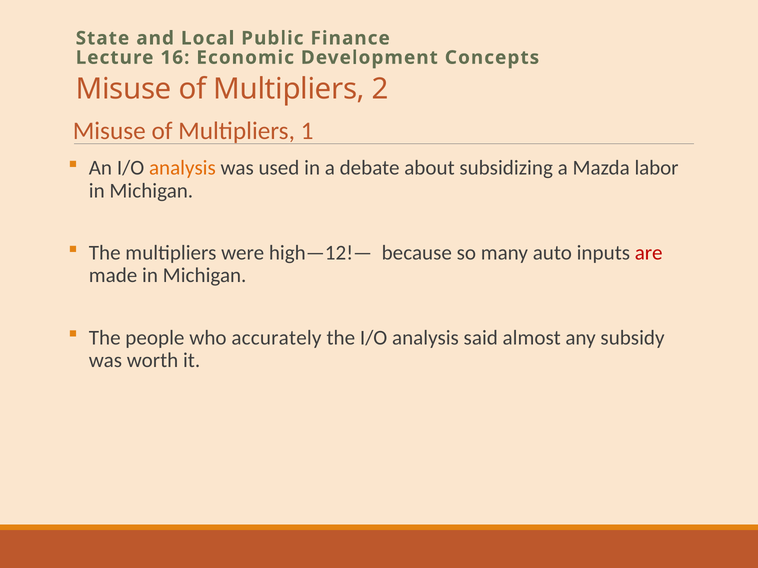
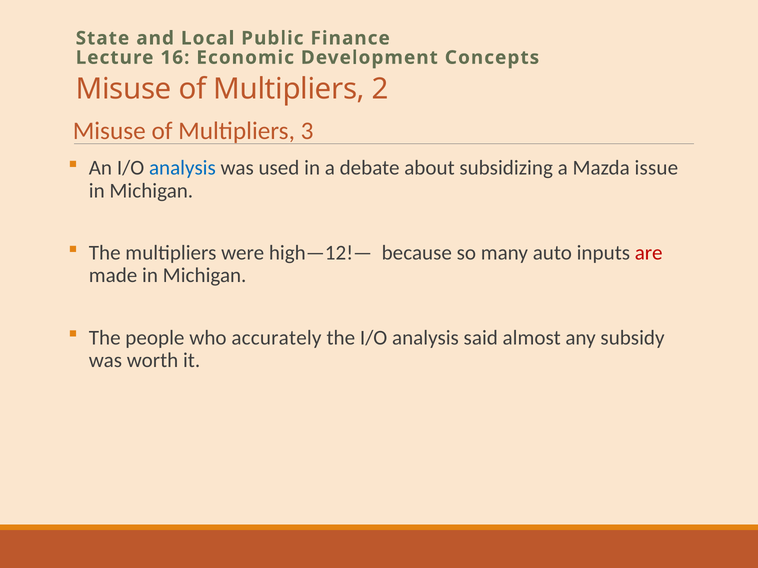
1: 1 -> 3
analysis at (182, 168) colour: orange -> blue
labor: labor -> issue
